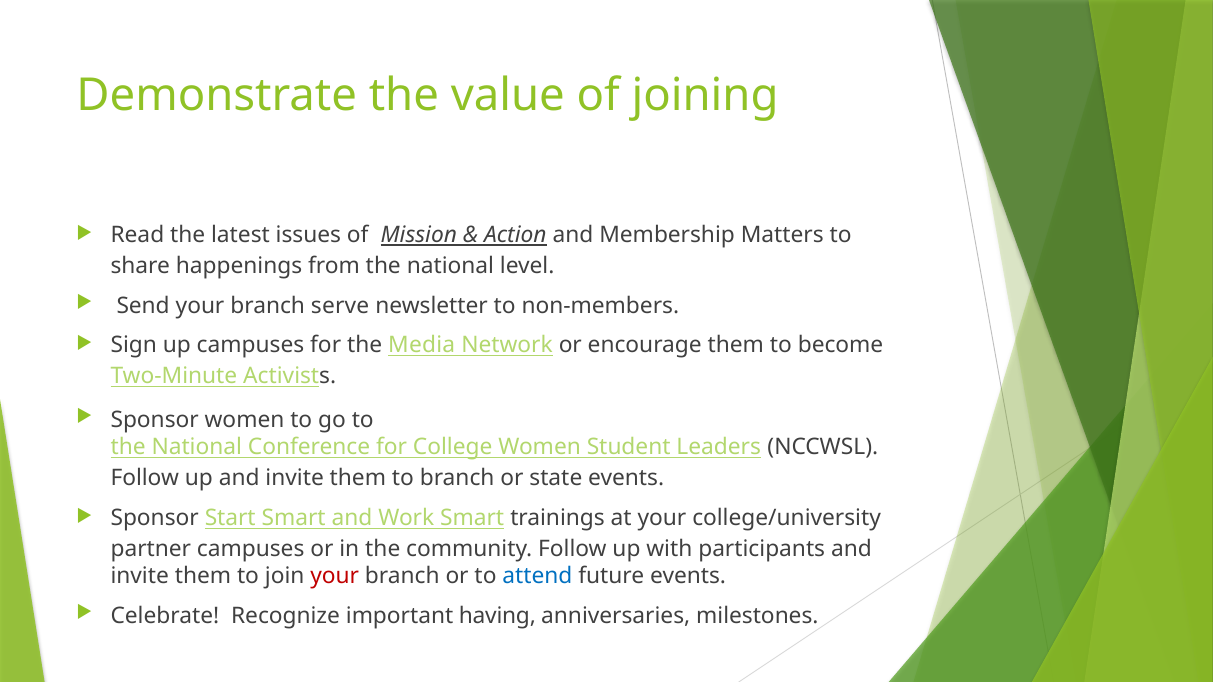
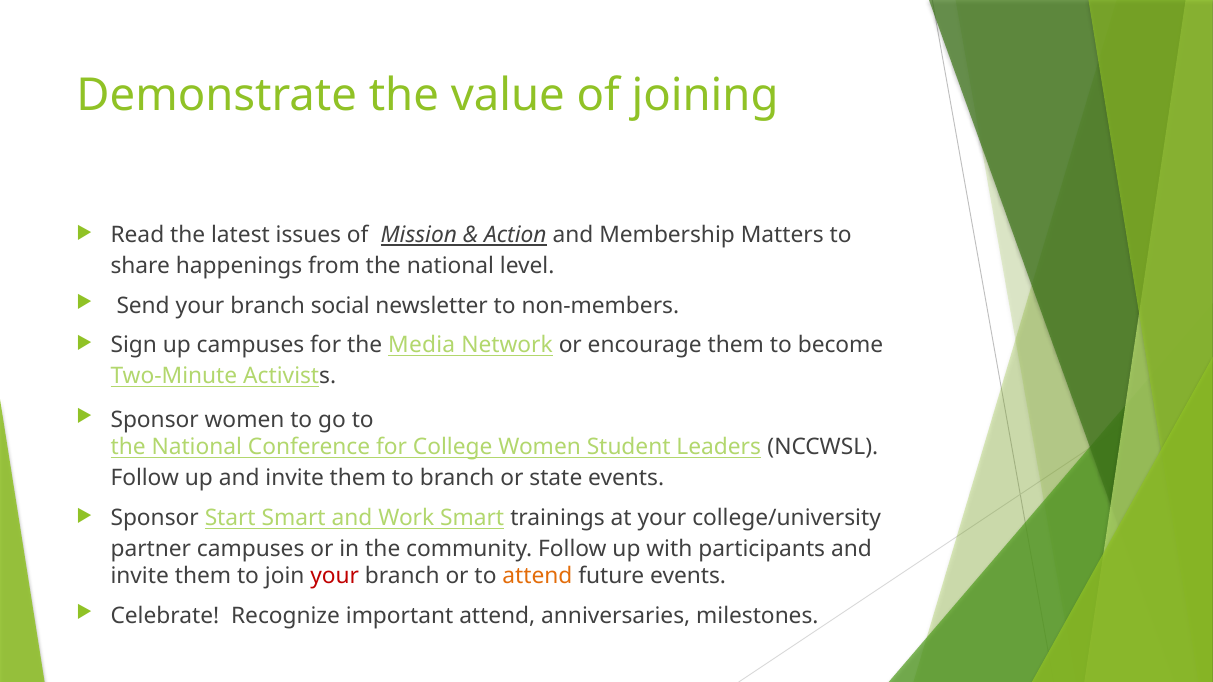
serve: serve -> social
attend at (537, 577) colour: blue -> orange
important having: having -> attend
